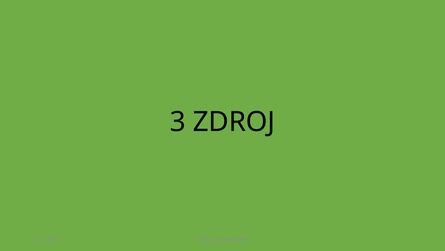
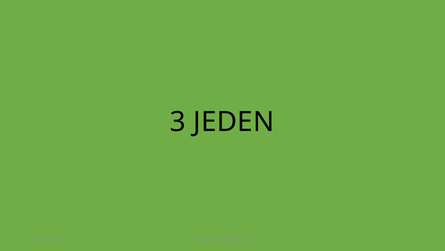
ZDROJ: ZDROJ -> JEDEN
